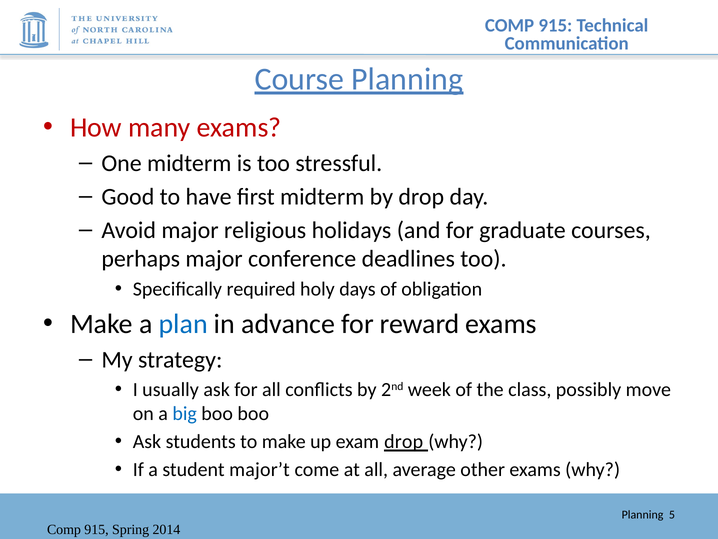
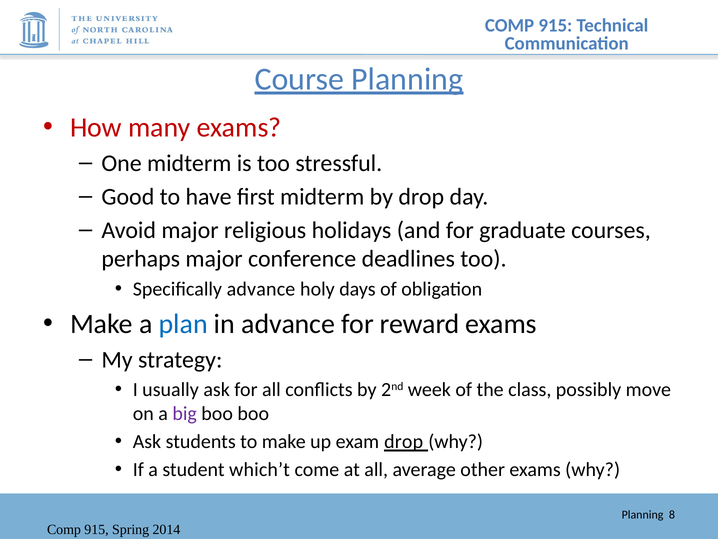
Specifically required: required -> advance
big colour: blue -> purple
major’t: major’t -> which’t
5: 5 -> 8
